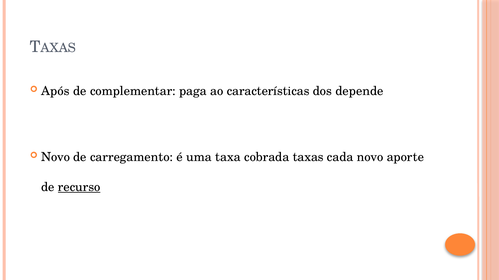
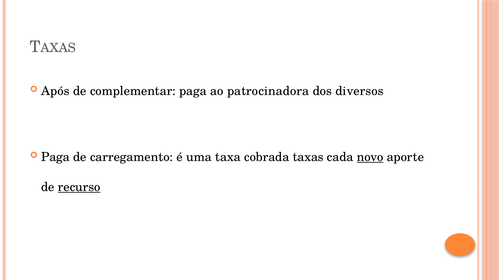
características: características -> patrocinadora
depende: depende -> diversos
Novo at (56, 157): Novo -> Paga
novo at (370, 157) underline: none -> present
